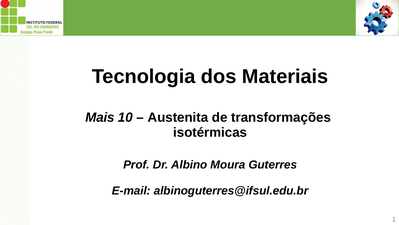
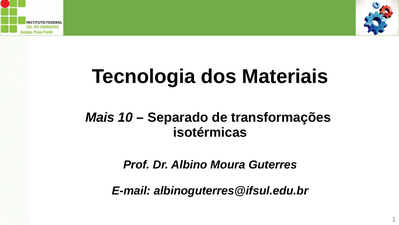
Austenita: Austenita -> Separado
